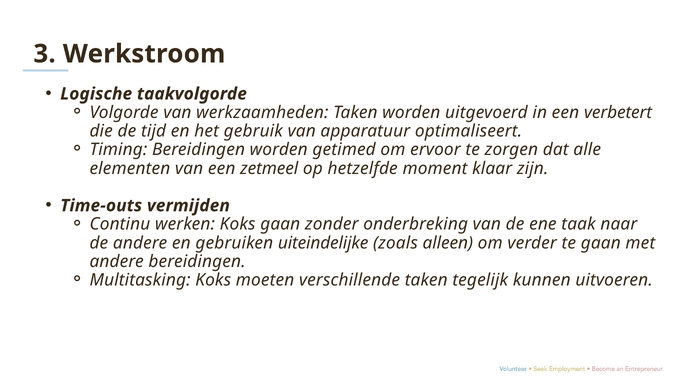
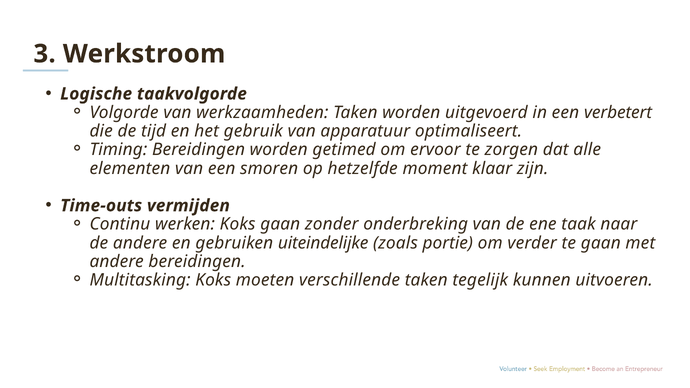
zetmeel: zetmeel -> smoren
alleen: alleen -> portie
